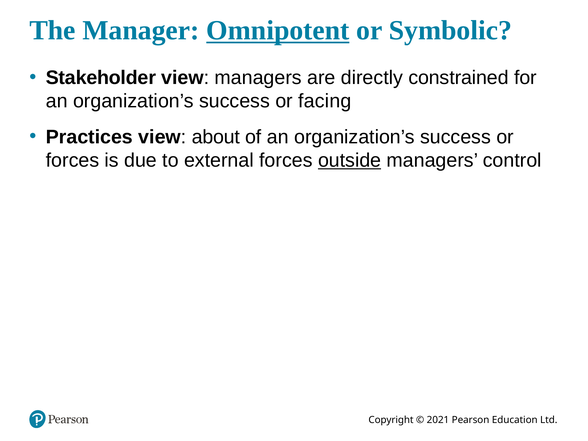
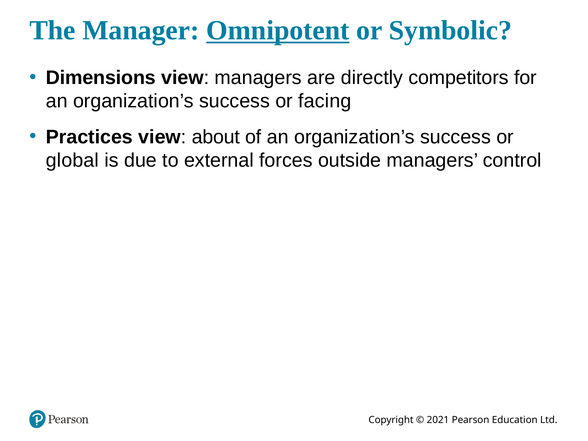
Stakeholder: Stakeholder -> Dimensions
constrained: constrained -> competitors
forces at (73, 160): forces -> global
outside underline: present -> none
